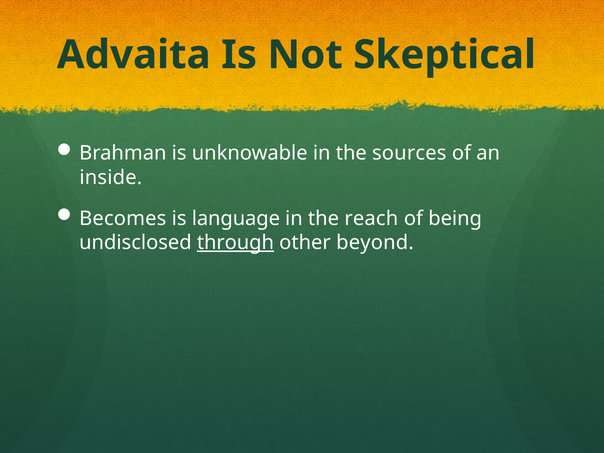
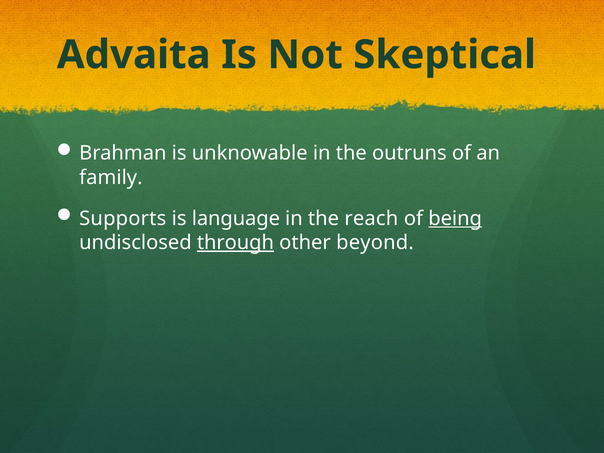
sources: sources -> outruns
inside: inside -> family
Becomes: Becomes -> Supports
being underline: none -> present
